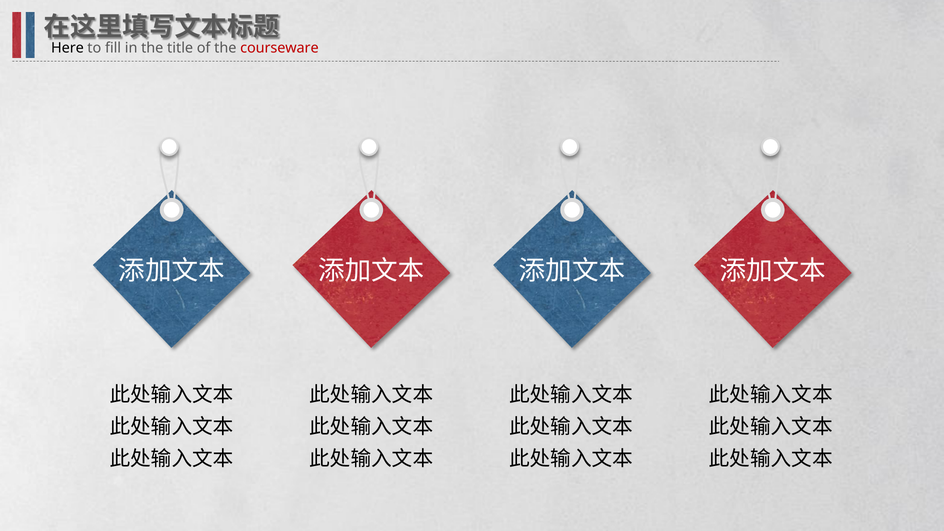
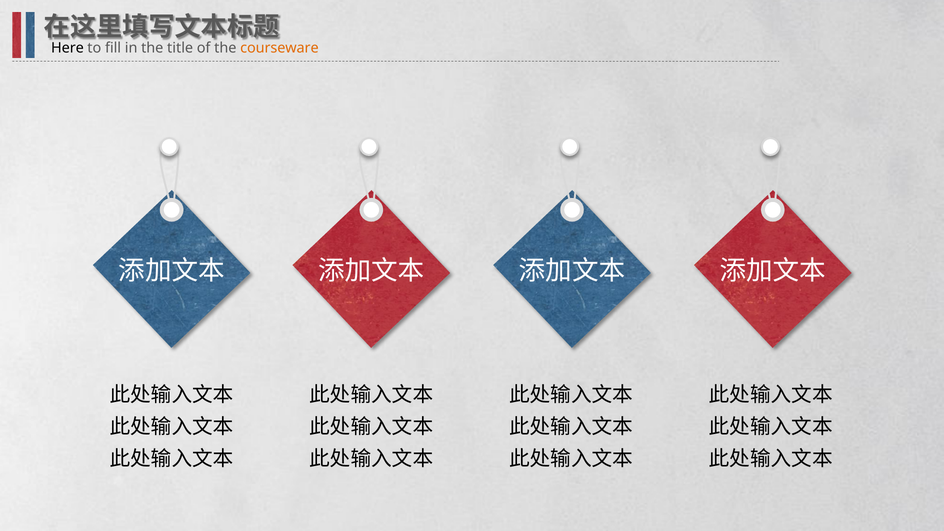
courseware colour: red -> orange
